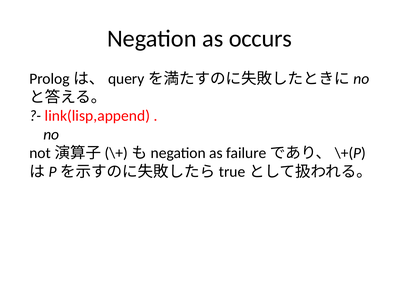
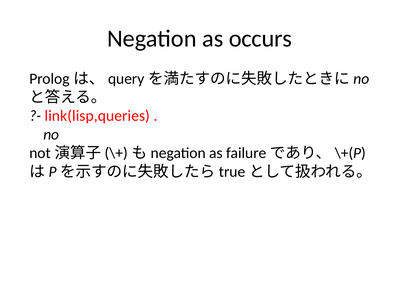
link(lisp,append: link(lisp,append -> link(lisp,queries
